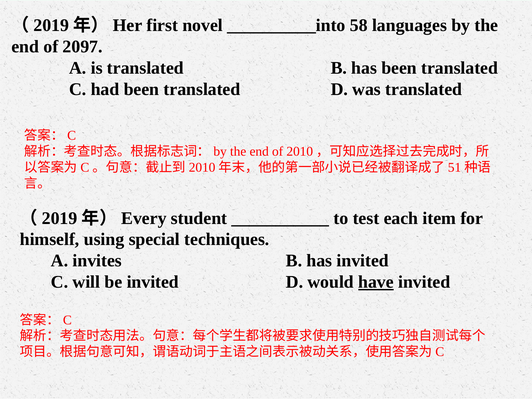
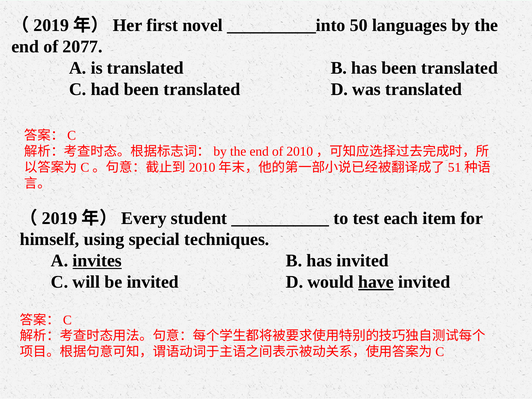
58: 58 -> 50
2097: 2097 -> 2077
invites underline: none -> present
